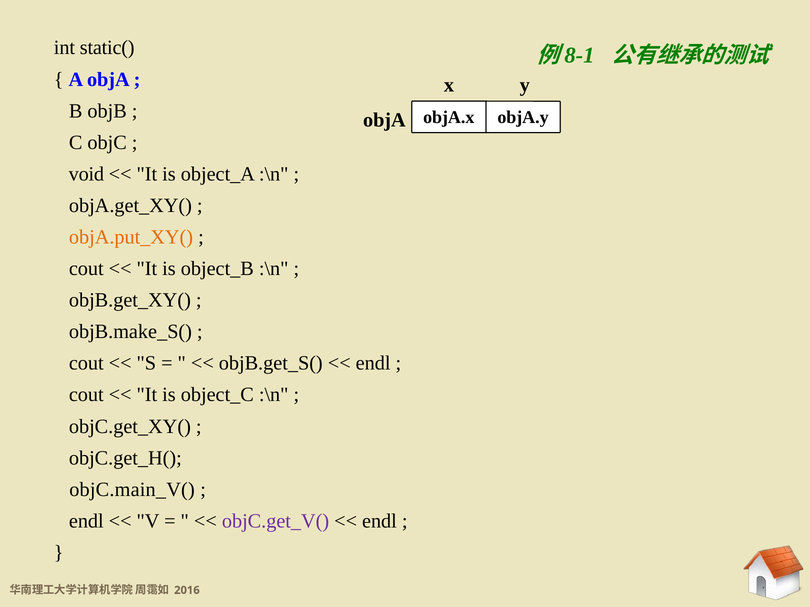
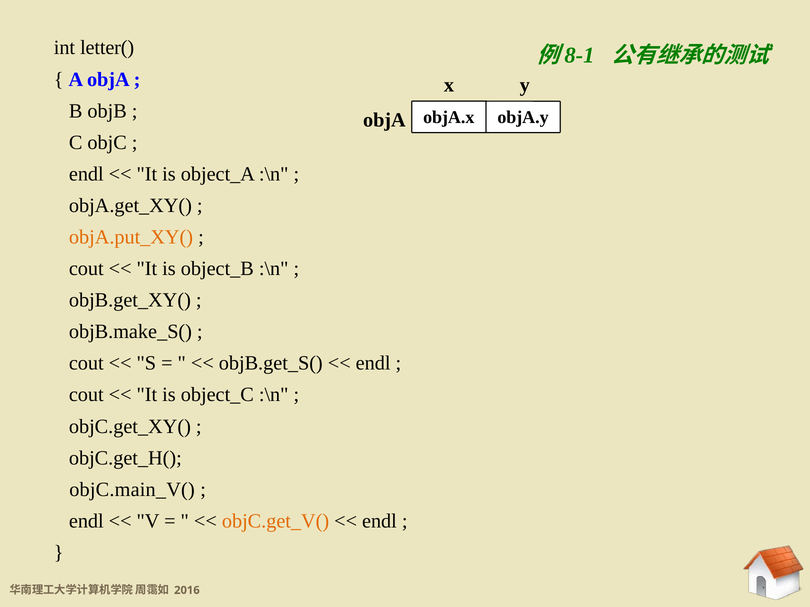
static(: static( -> letter(
void at (86, 174): void -> endl
objC.get_V( colour: purple -> orange
